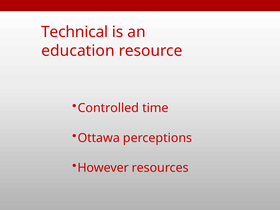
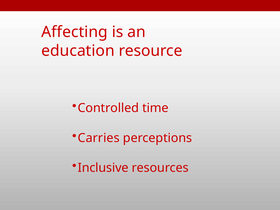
Technical: Technical -> Affecting
Ottawa: Ottawa -> Carries
However: However -> Inclusive
